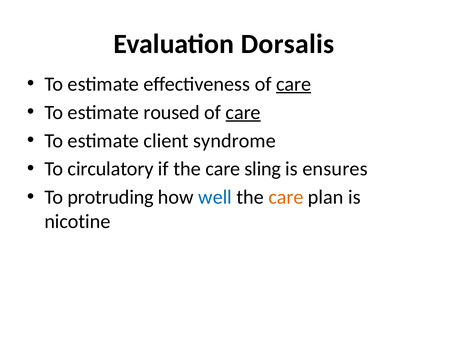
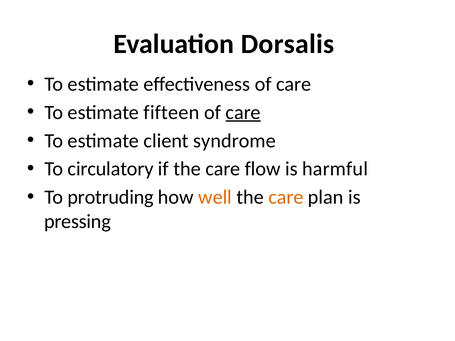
care at (294, 84) underline: present -> none
roused: roused -> fifteen
sling: sling -> flow
ensures: ensures -> harmful
well colour: blue -> orange
nicotine: nicotine -> pressing
